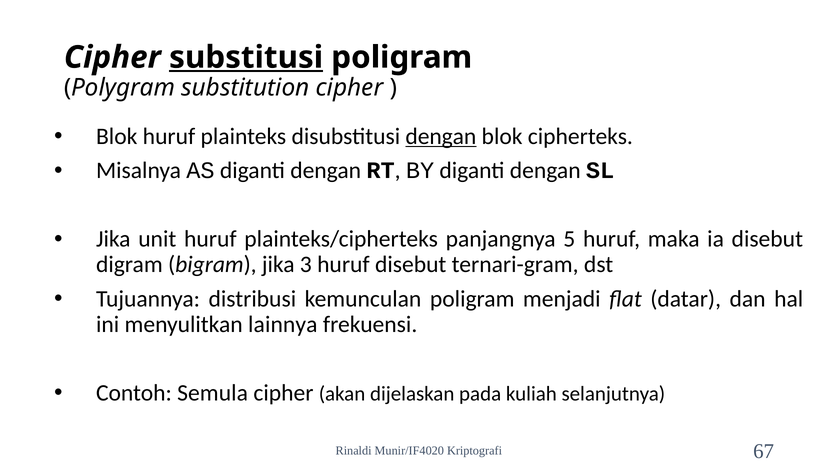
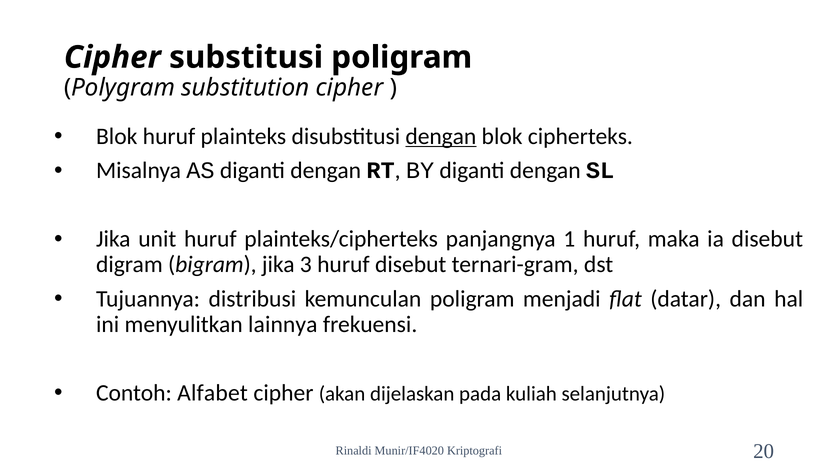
substitusi underline: present -> none
5: 5 -> 1
Semula: Semula -> Alfabet
67: 67 -> 20
